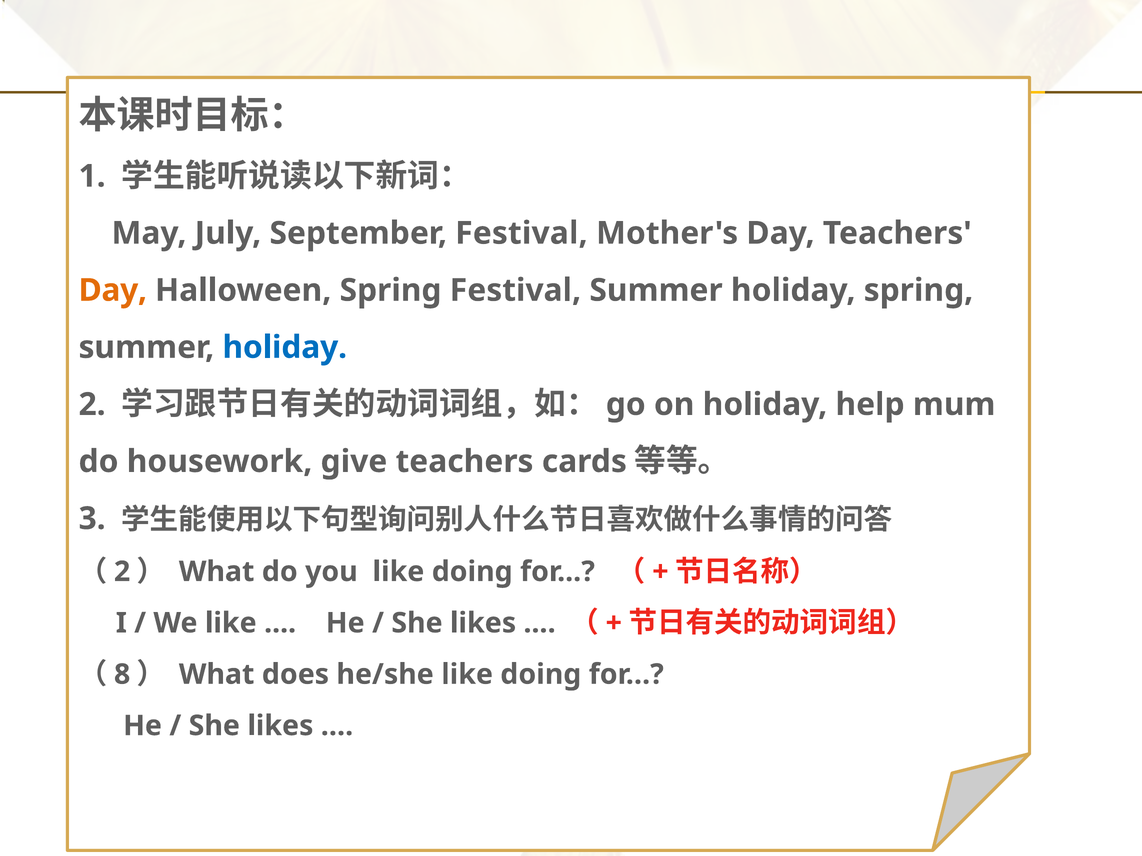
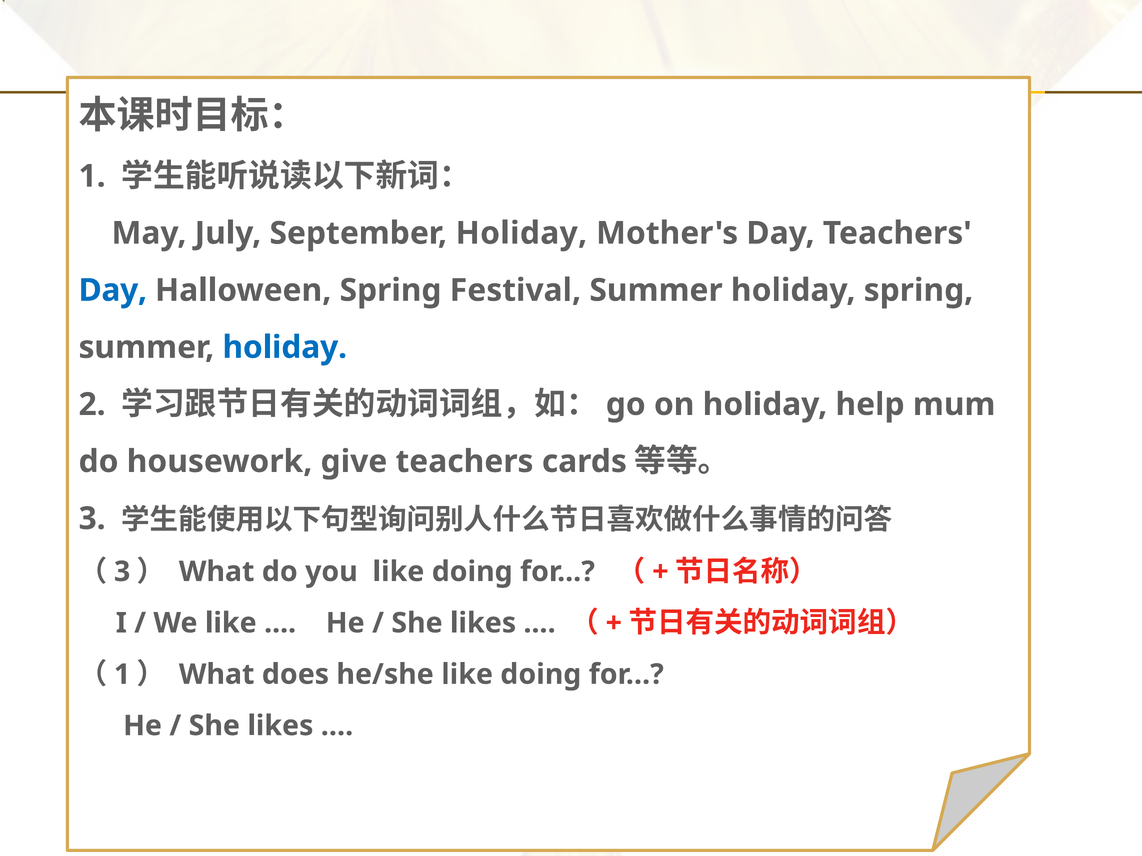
September Festival: Festival -> Holiday
Day at (113, 290) colour: orange -> blue
2 at (122, 572): 2 -> 3
8 at (122, 675): 8 -> 1
